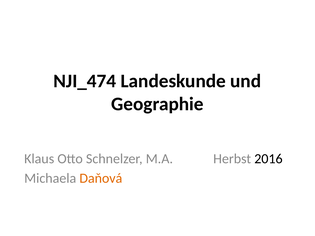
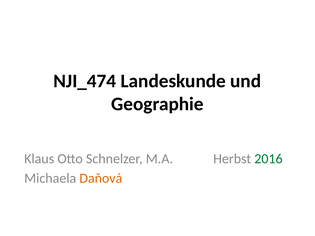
2016 colour: black -> green
